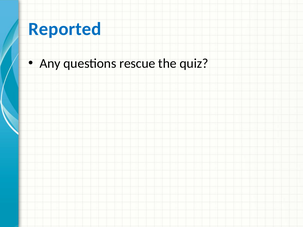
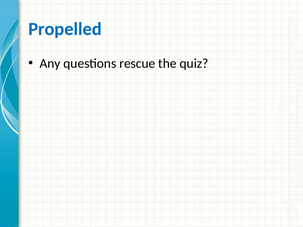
Reported: Reported -> Propelled
